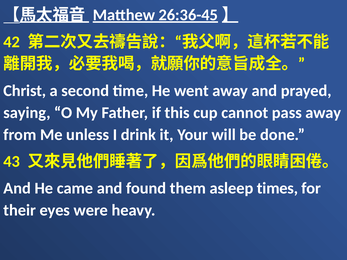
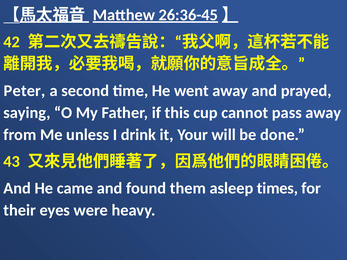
Christ: Christ -> Peter
